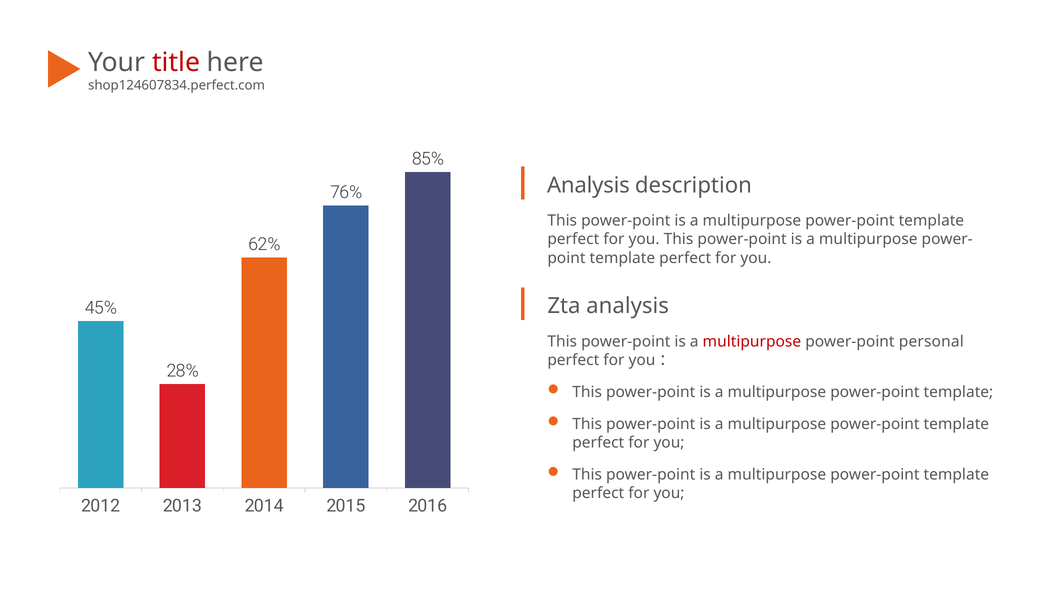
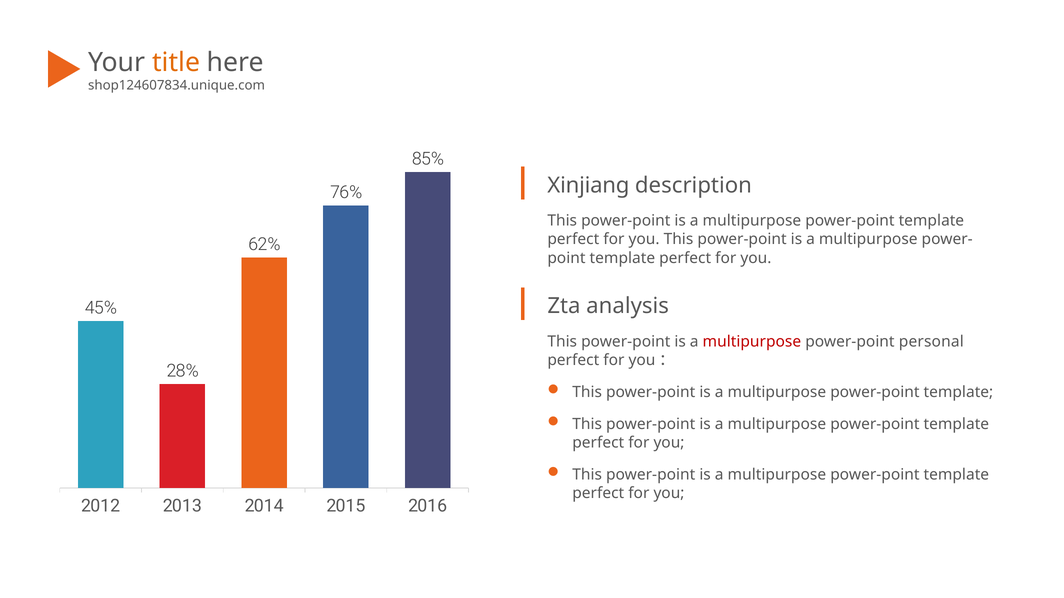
title colour: red -> orange
shop124607834.perfect.com: shop124607834.perfect.com -> shop124607834.unique.com
Analysis at (588, 185): Analysis -> Xinjiang
